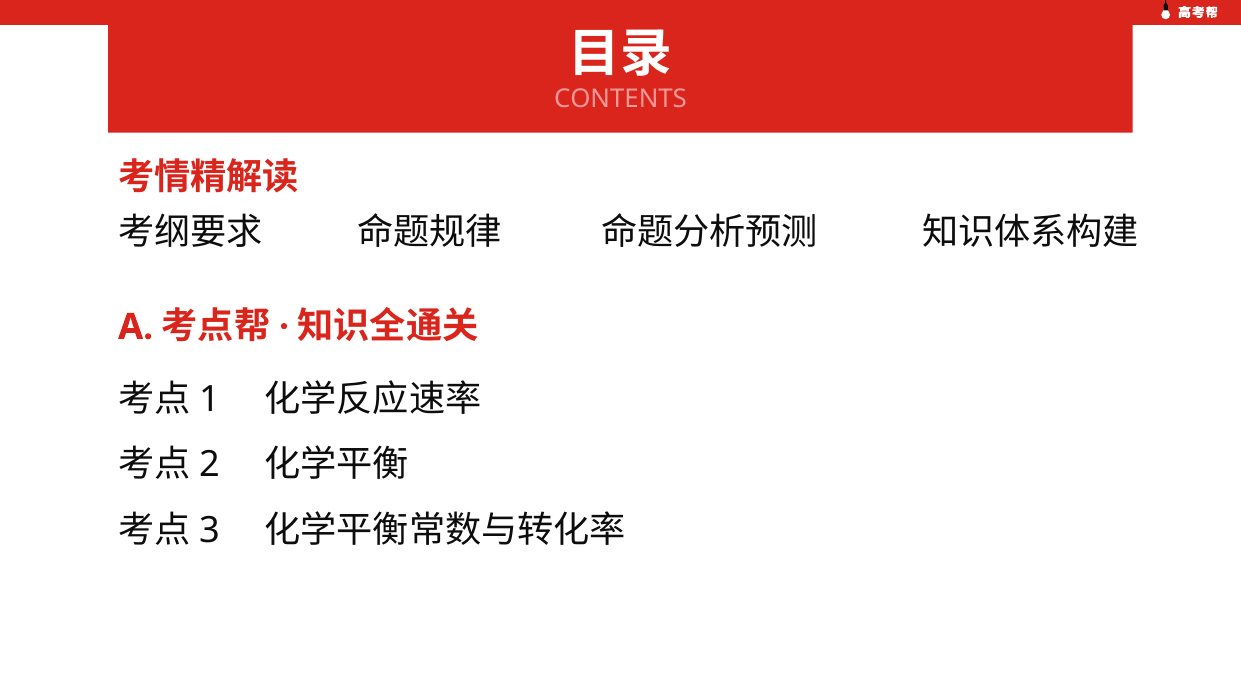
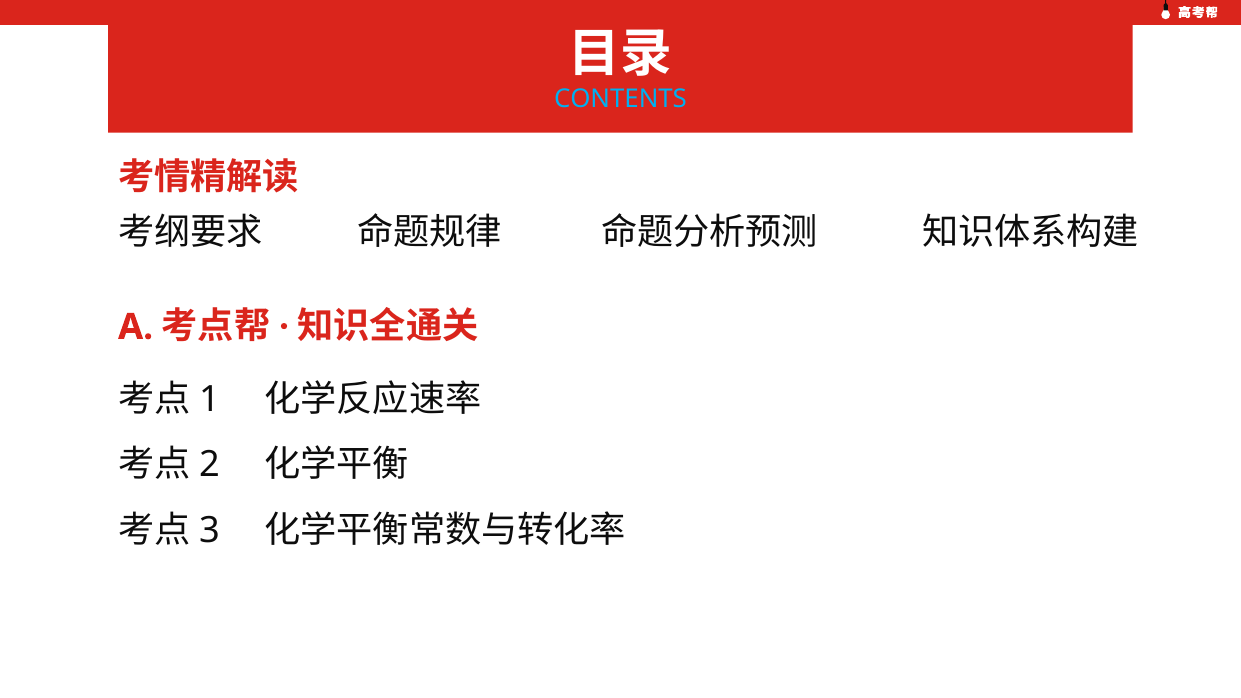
CONTENTS colour: pink -> light blue
